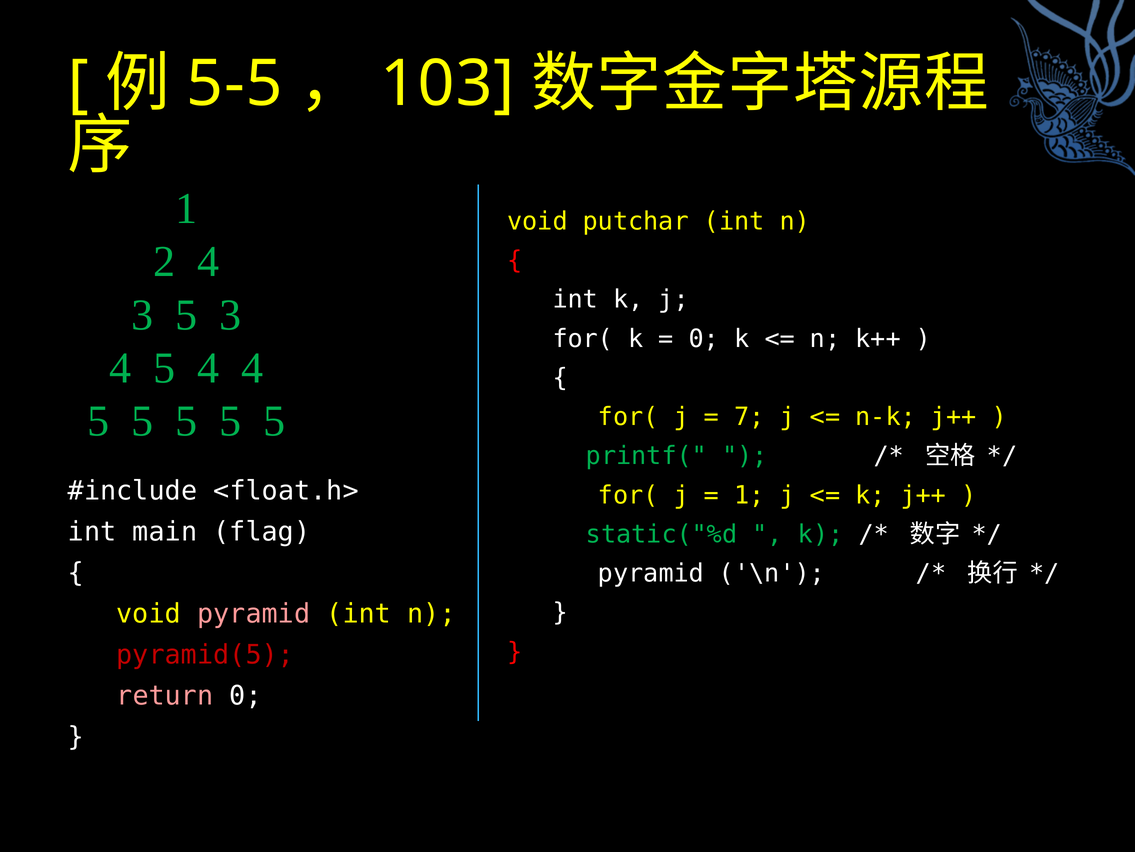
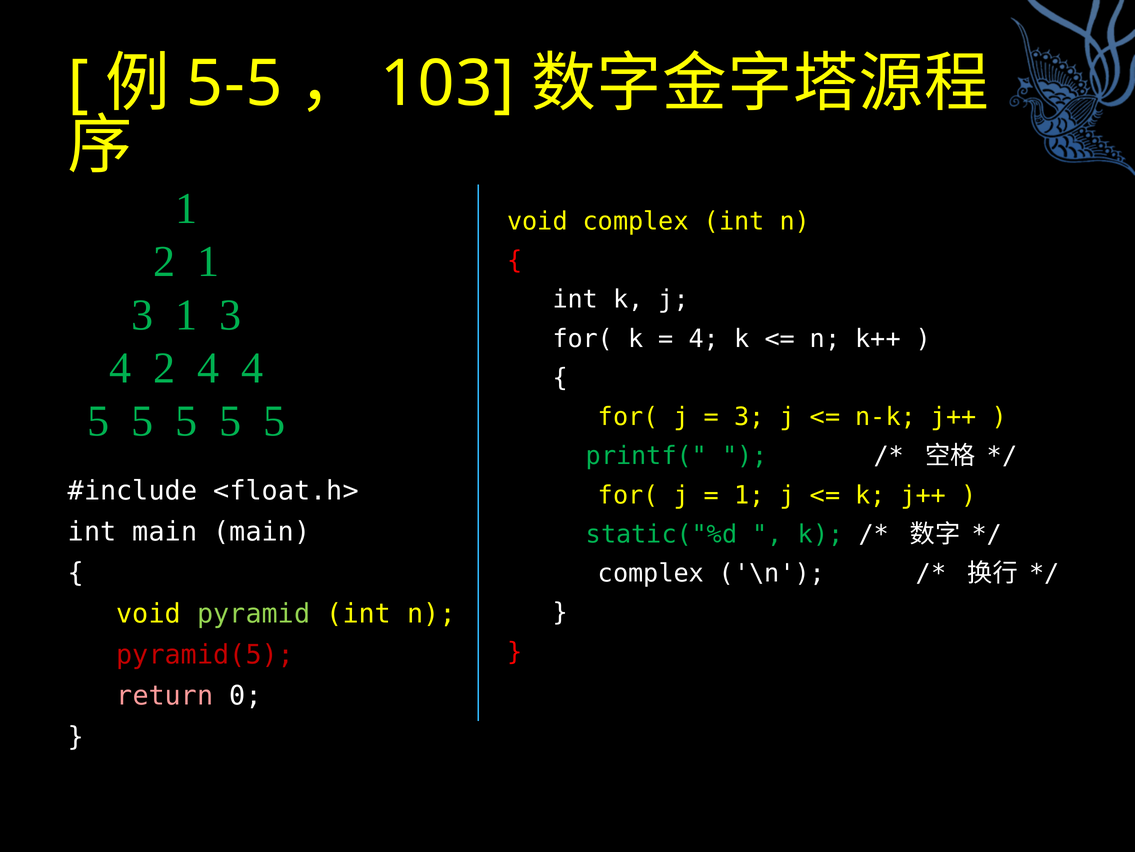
void putchar: putchar -> complex
2 4: 4 -> 1
3 5: 5 -> 1
0 at (704, 338): 0 -> 4
5 at (164, 368): 5 -> 2
7 at (749, 417): 7 -> 3
main flag: flag -> main
pyramid at (651, 573): pyramid -> complex
pyramid at (254, 613) colour: pink -> light green
